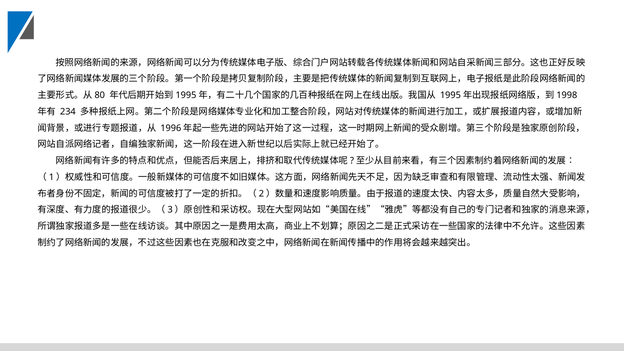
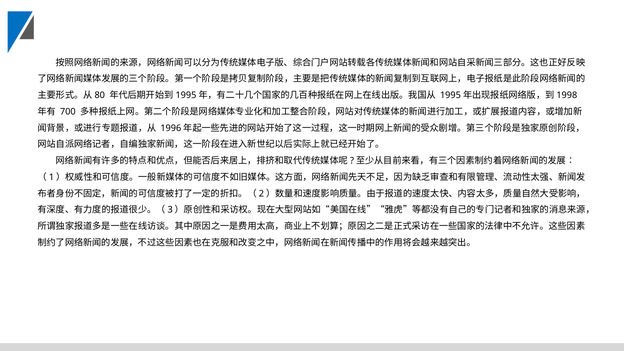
234: 234 -> 700
